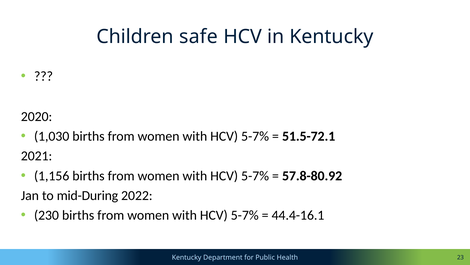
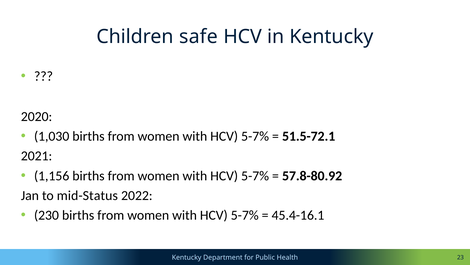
mid-During: mid-During -> mid-Status
44.4-16.1: 44.4-16.1 -> 45.4-16.1
